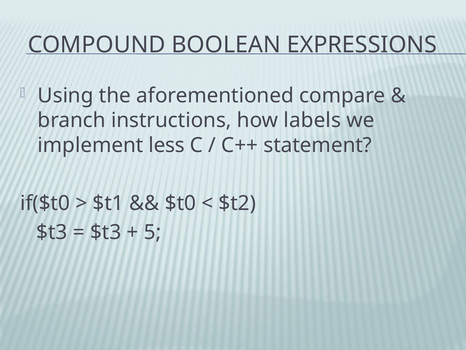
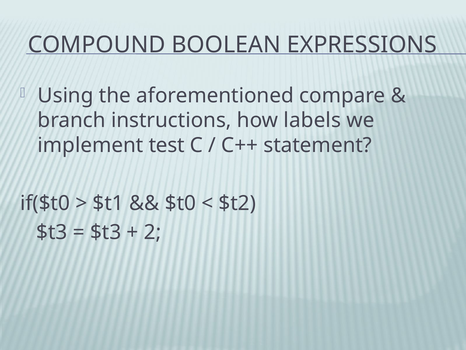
less: less -> test
5: 5 -> 2
